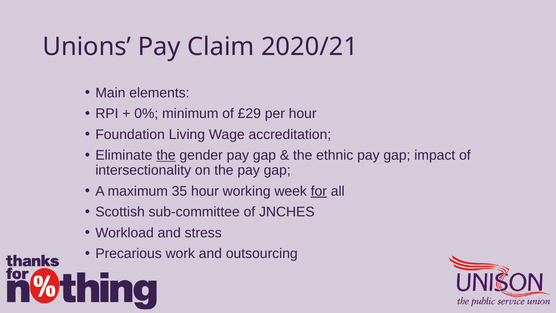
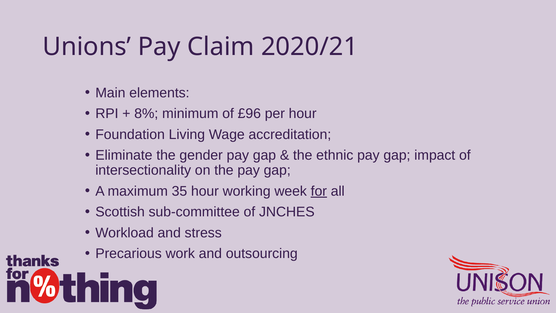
0%: 0% -> 8%
£29: £29 -> £96
the at (166, 155) underline: present -> none
